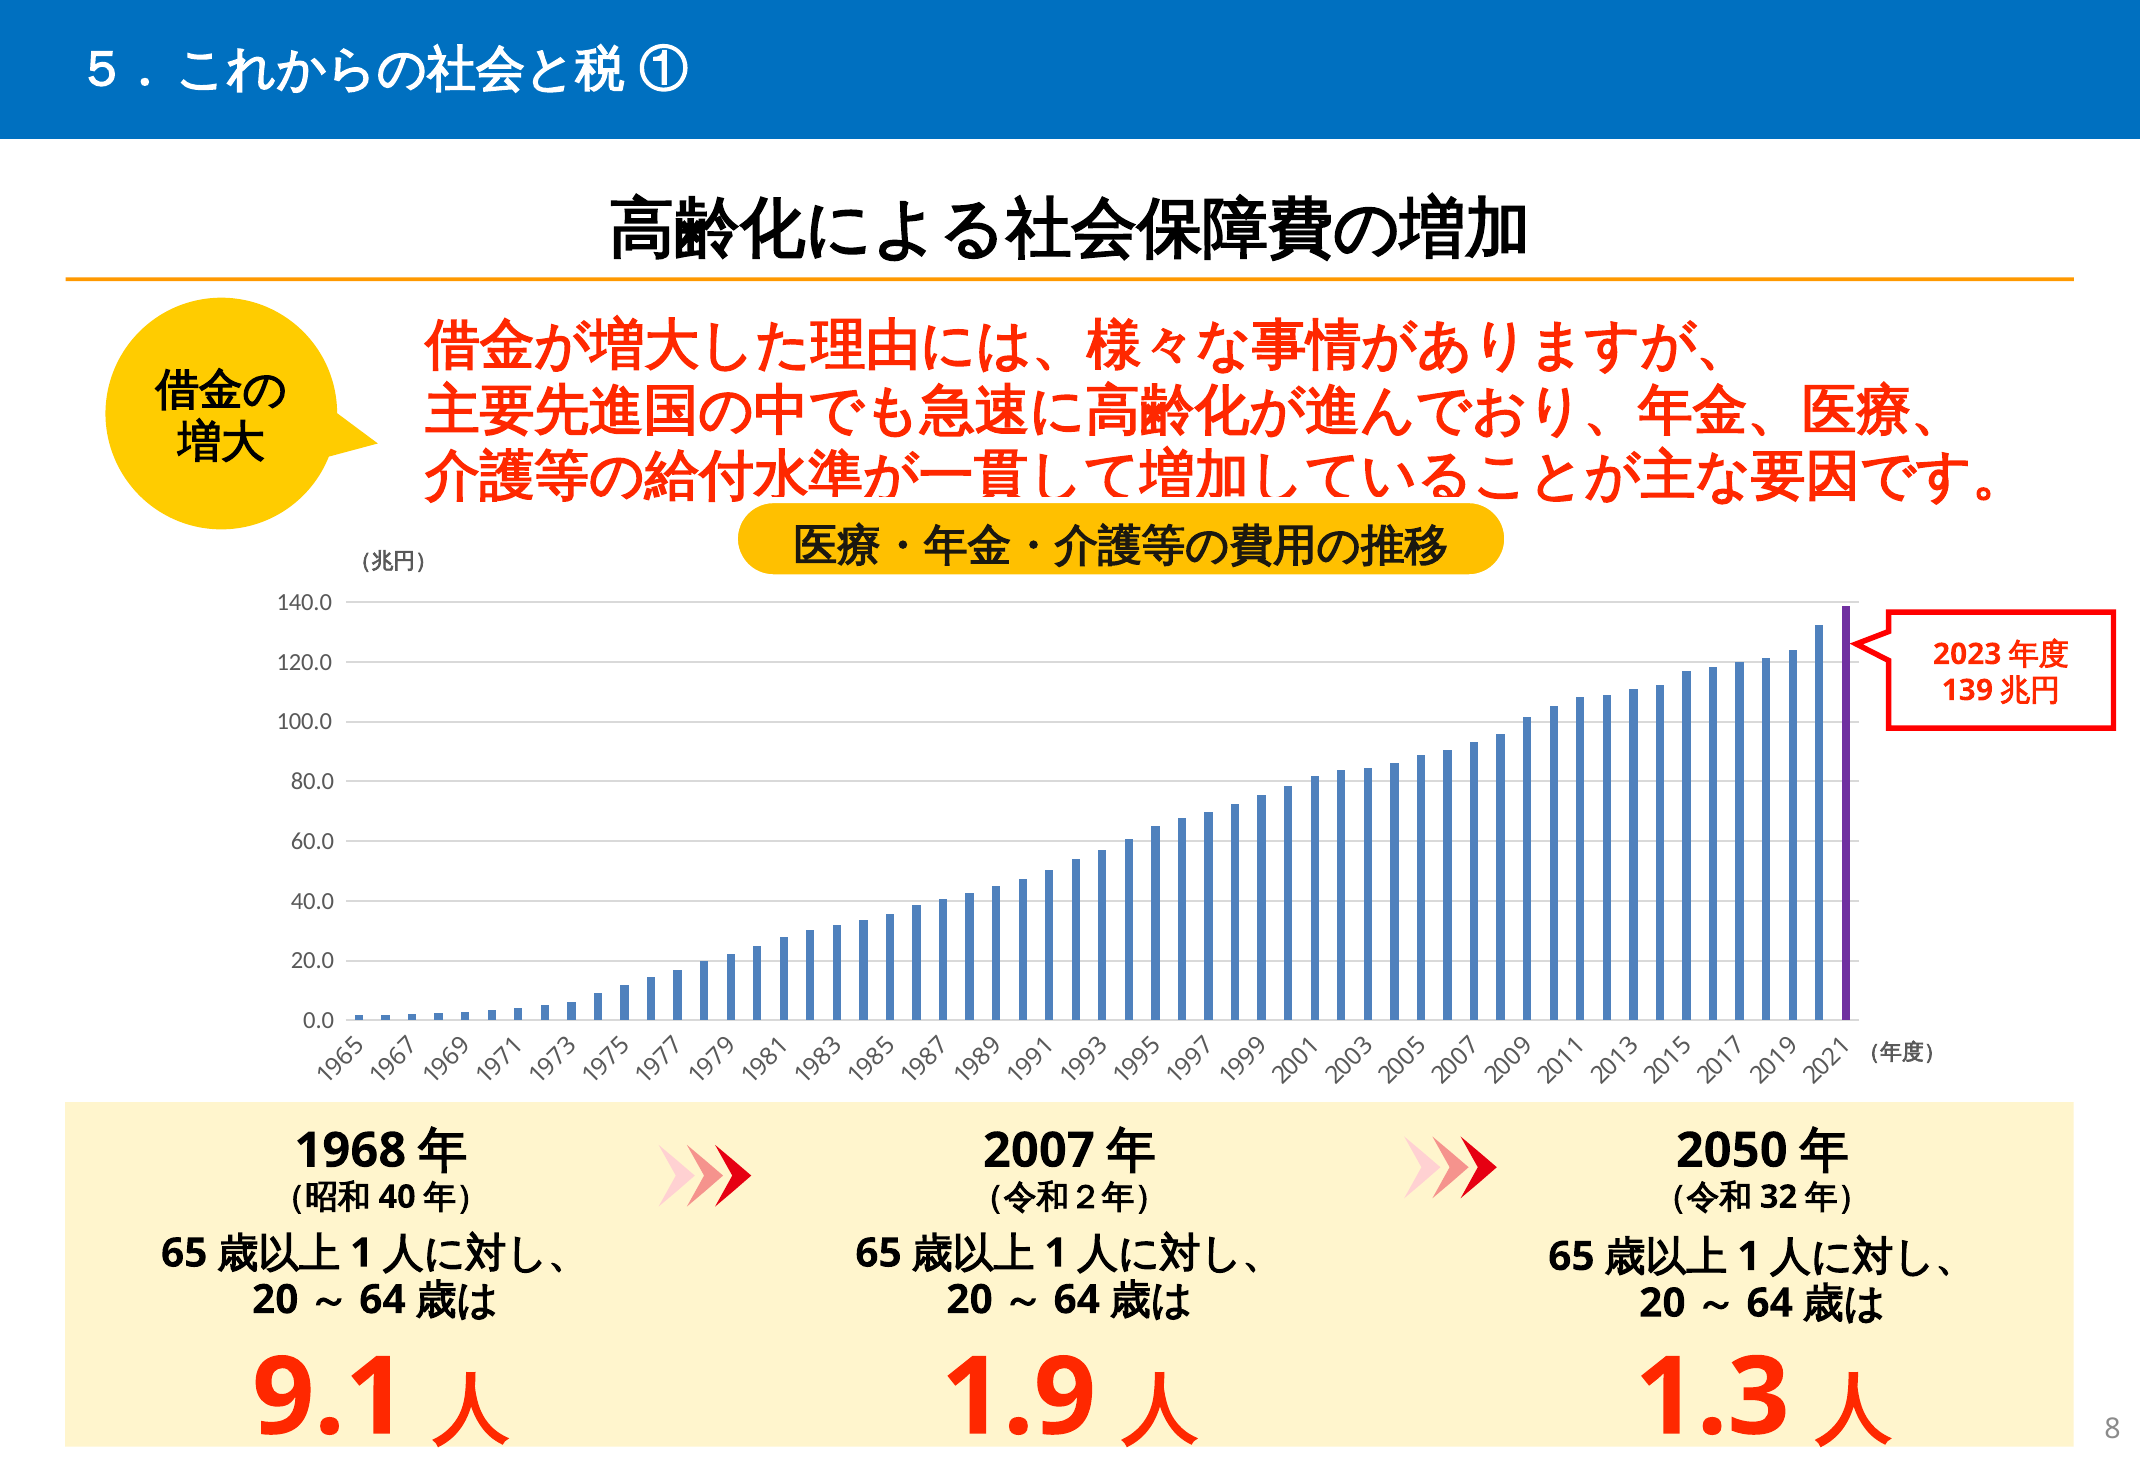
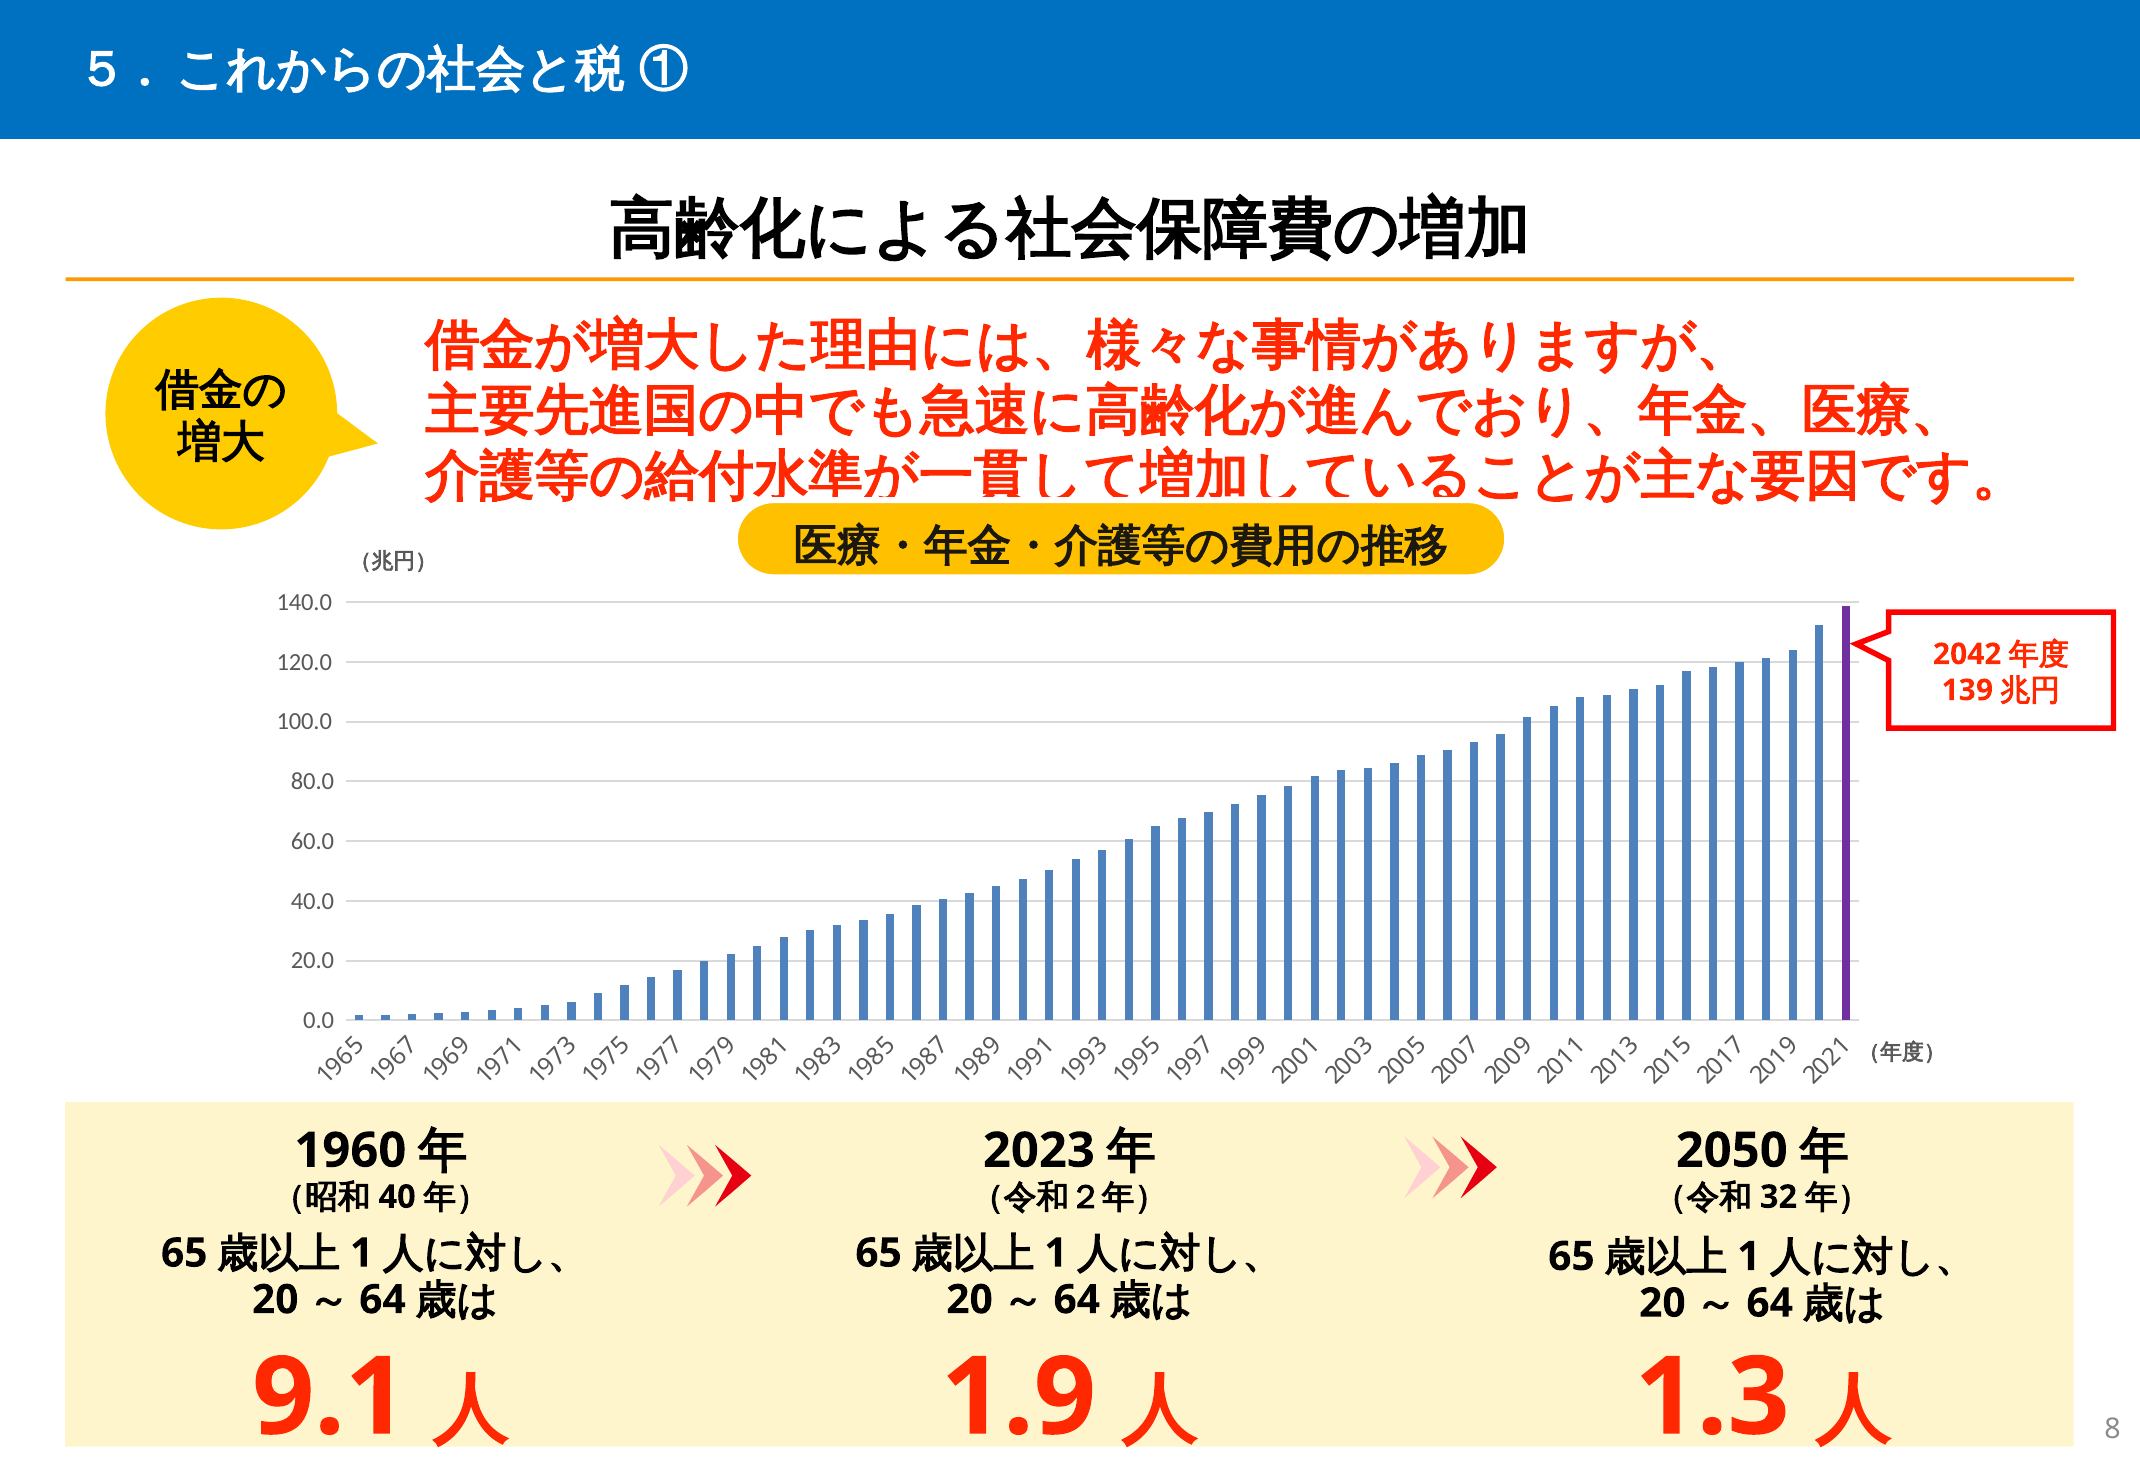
2023: 2023 -> 2042
1968: 1968 -> 1960
2007: 2007 -> 2023
